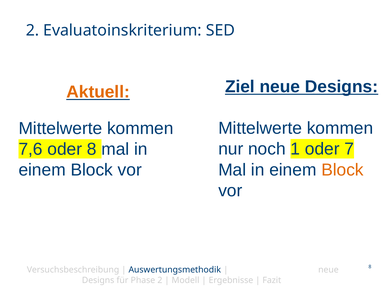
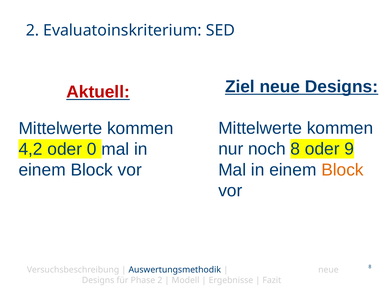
Aktuell colour: orange -> red
noch 1: 1 -> 8
7: 7 -> 9
7,6: 7,6 -> 4,2
oder 8: 8 -> 0
